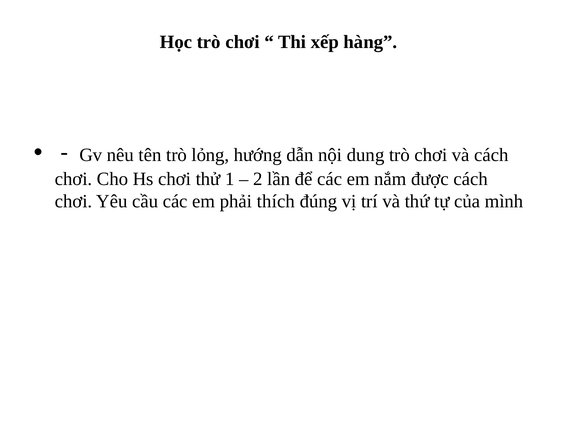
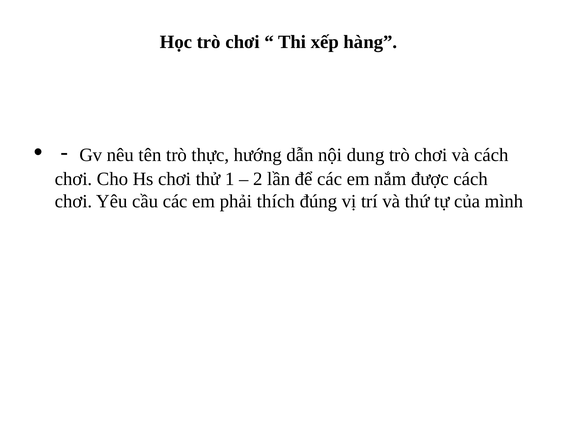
lỏng: lỏng -> thực
